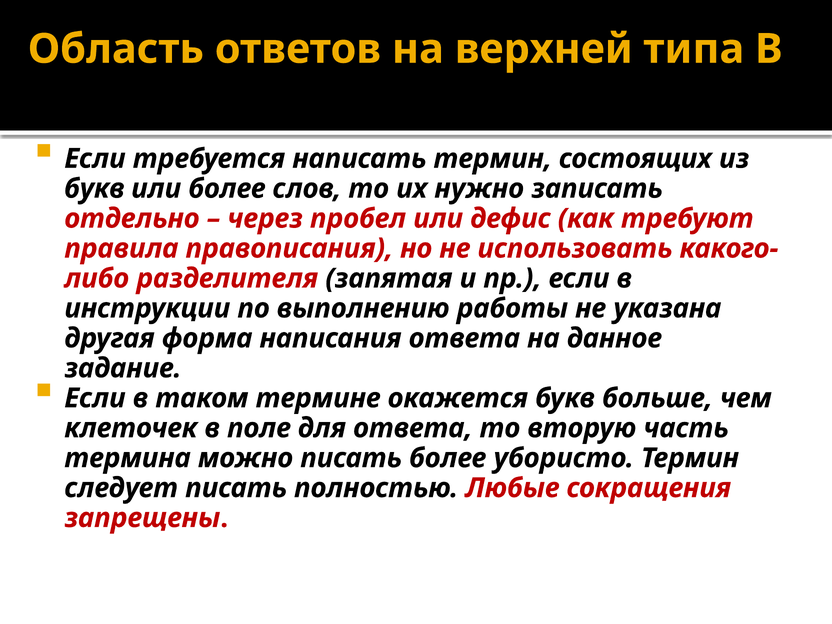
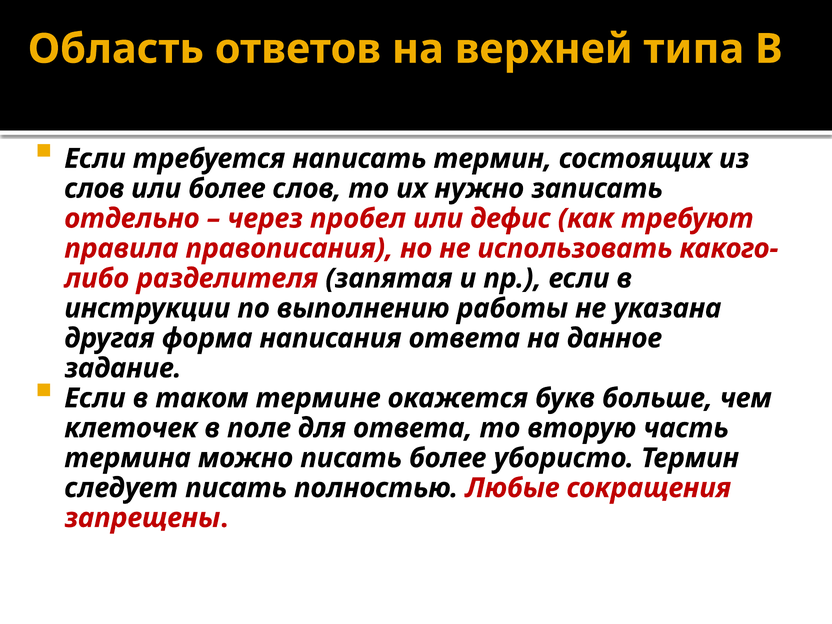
букв at (94, 189): букв -> слов
